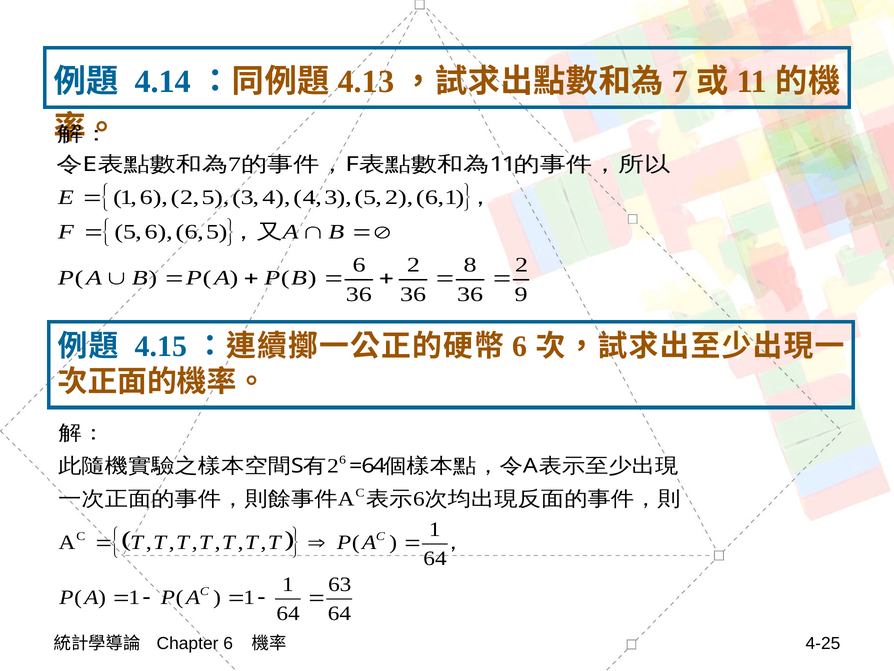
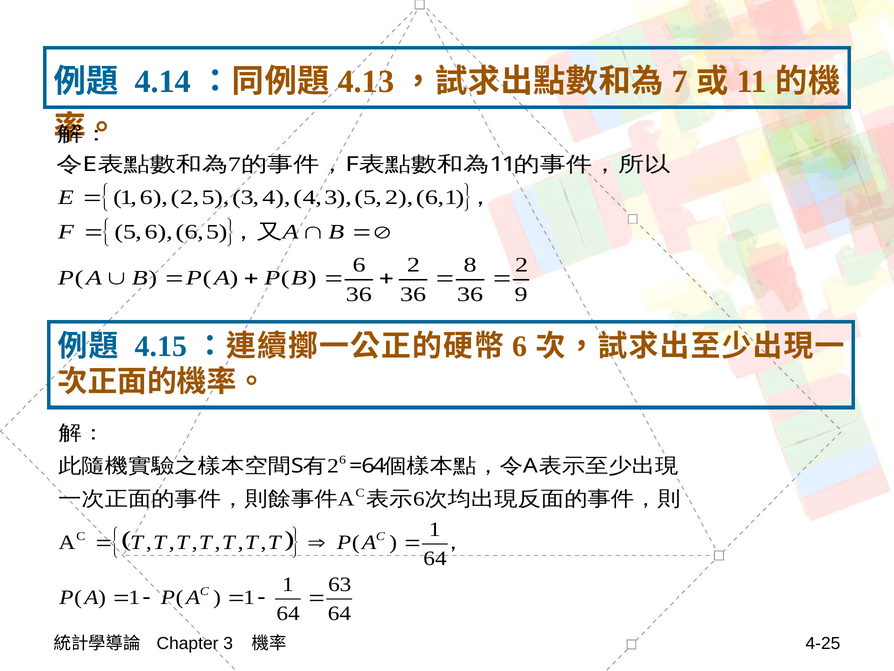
Chapter 6: 6 -> 3
